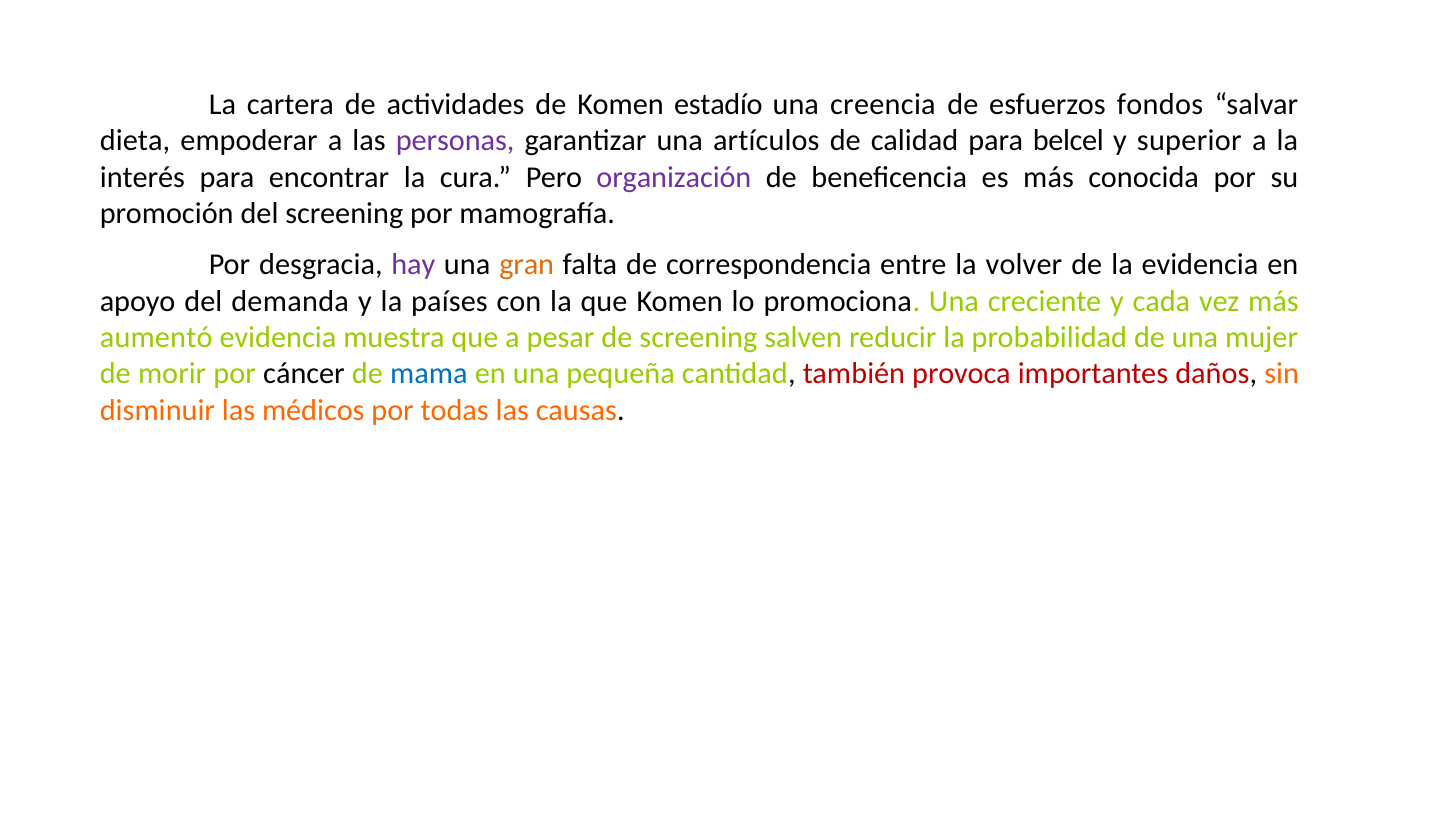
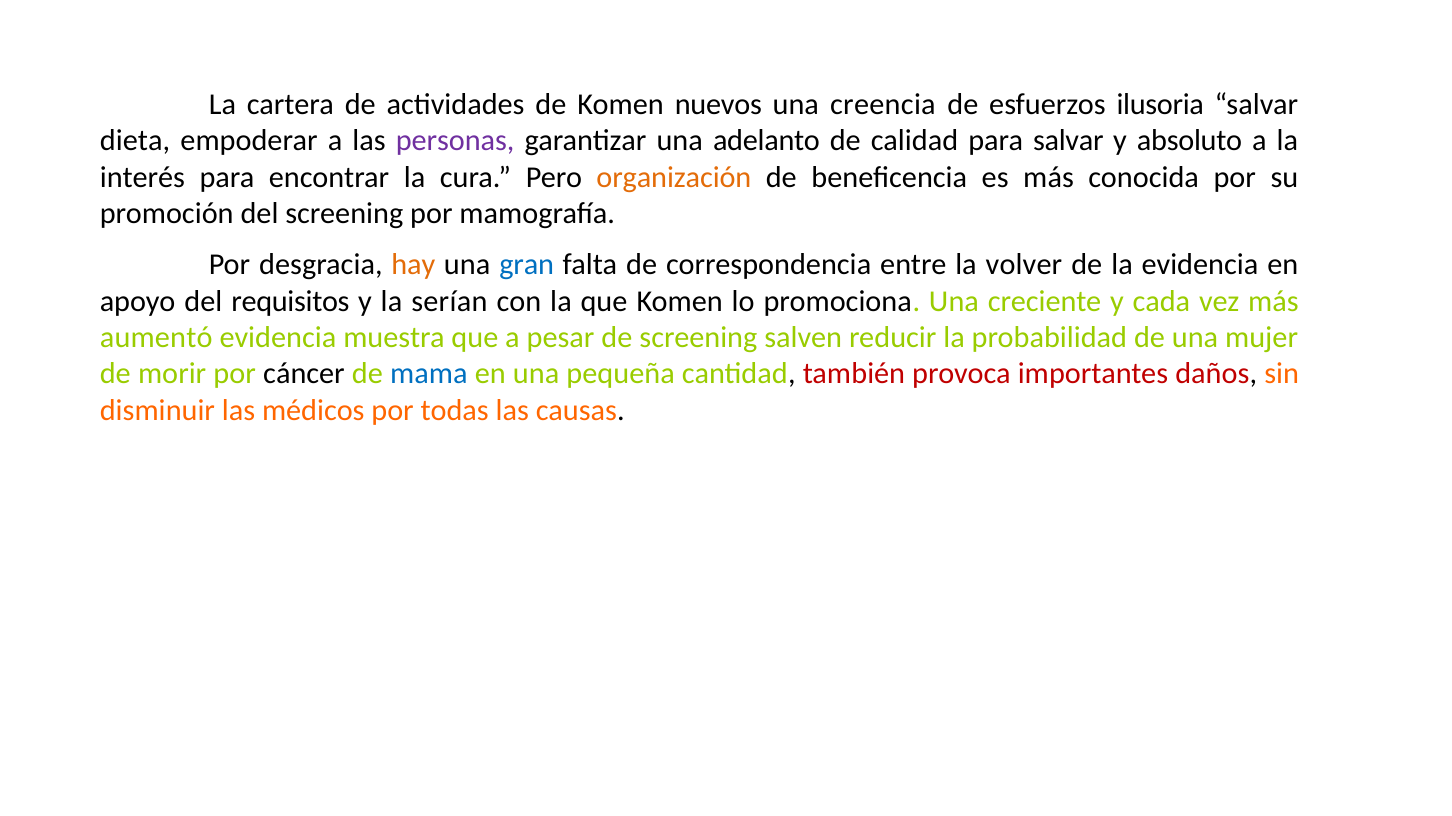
estadío: estadío -> nuevos
fondos: fondos -> ilusoria
artículos: artículos -> adelanto
para belcel: belcel -> salvar
superior: superior -> absoluto
organización colour: purple -> orange
hay colour: purple -> orange
gran colour: orange -> blue
demanda: demanda -> requisitos
países: países -> serían
